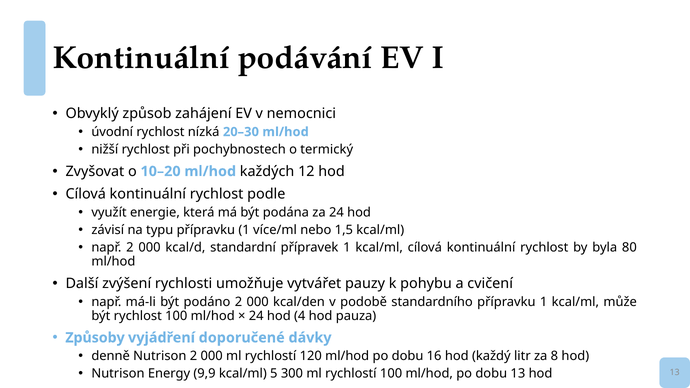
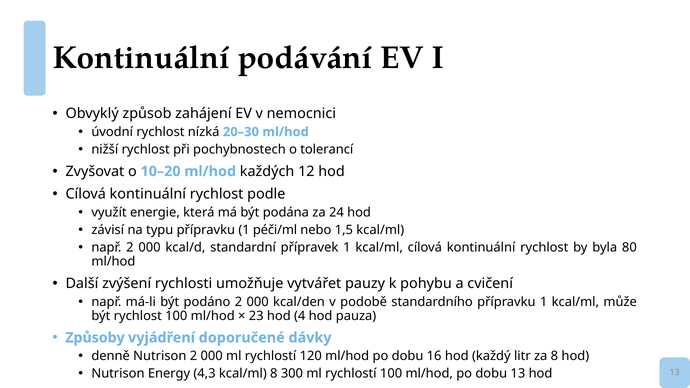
termický: termický -> tolerancí
více/ml: více/ml -> péči/ml
24 at (256, 316): 24 -> 23
9,9: 9,9 -> 4,3
kcal/ml 5: 5 -> 8
